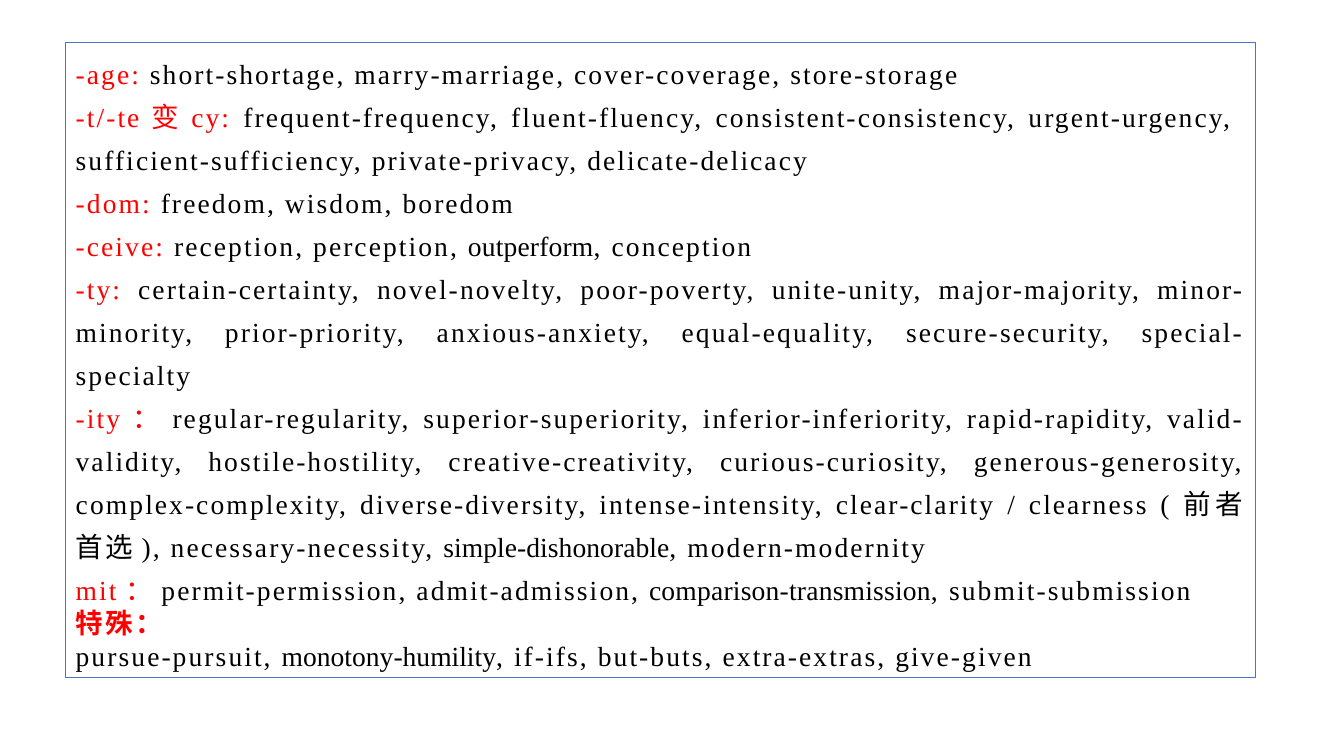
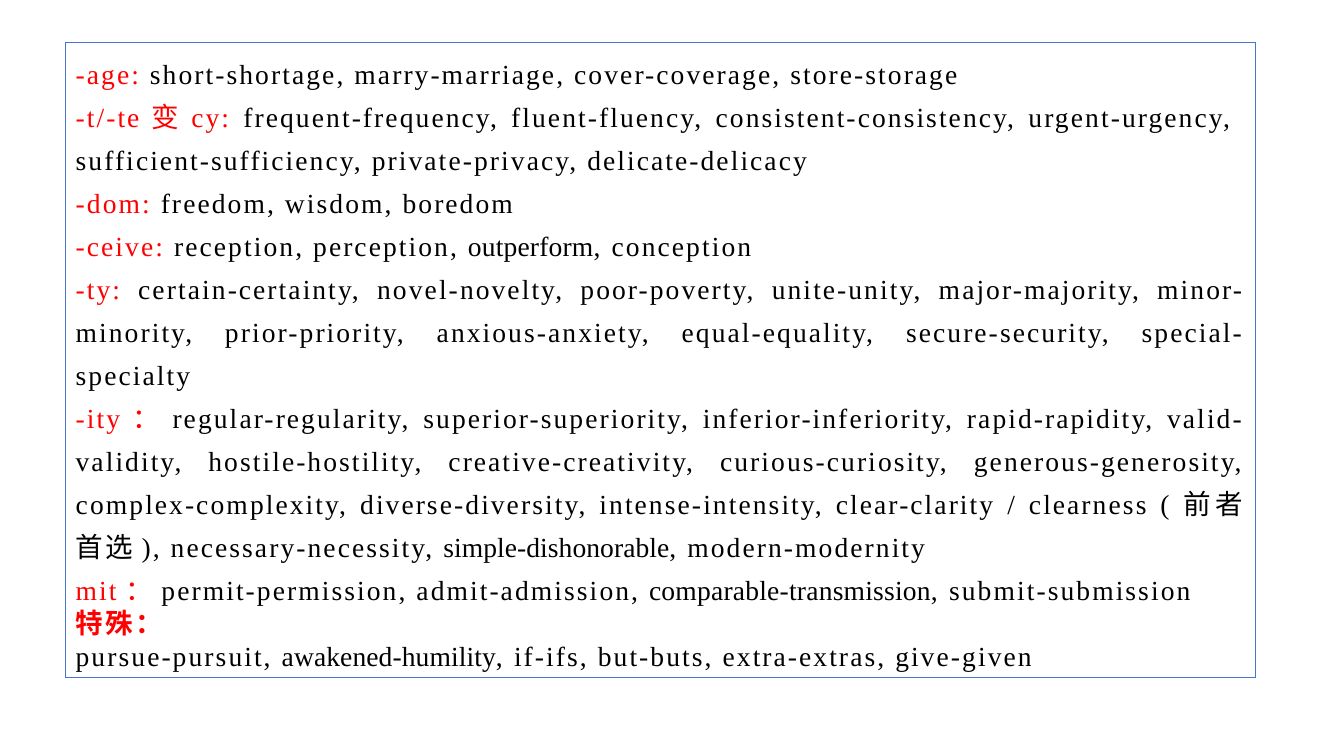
comparison-transmission: comparison-transmission -> comparable-transmission
monotony-humility: monotony-humility -> awakened-humility
